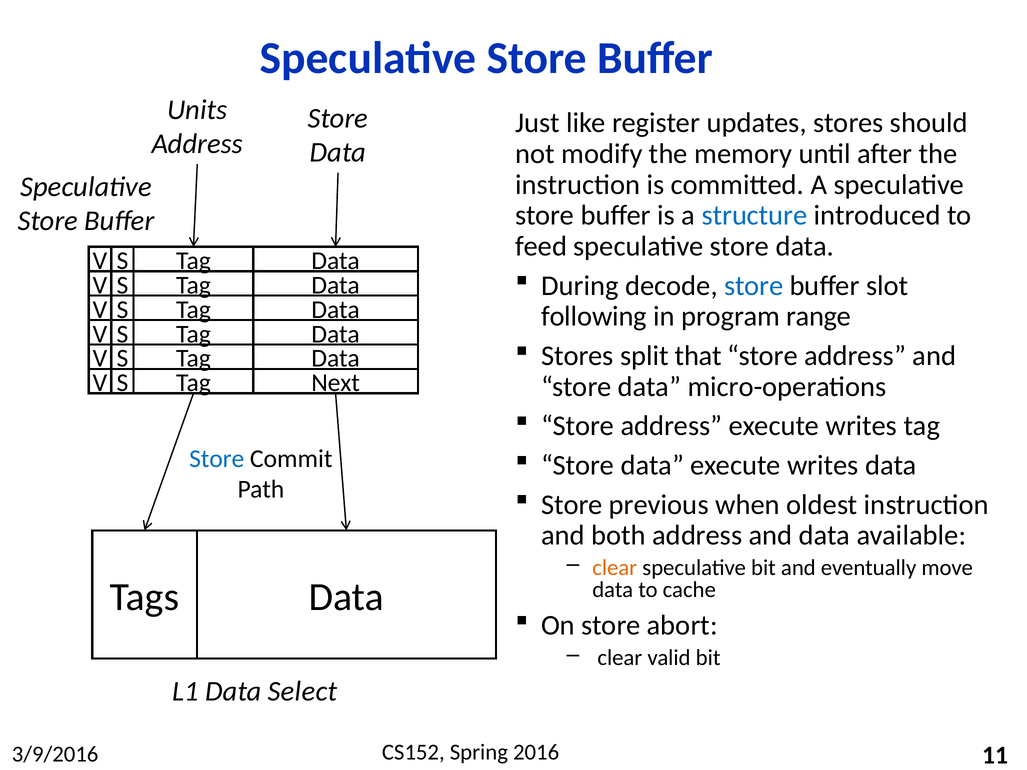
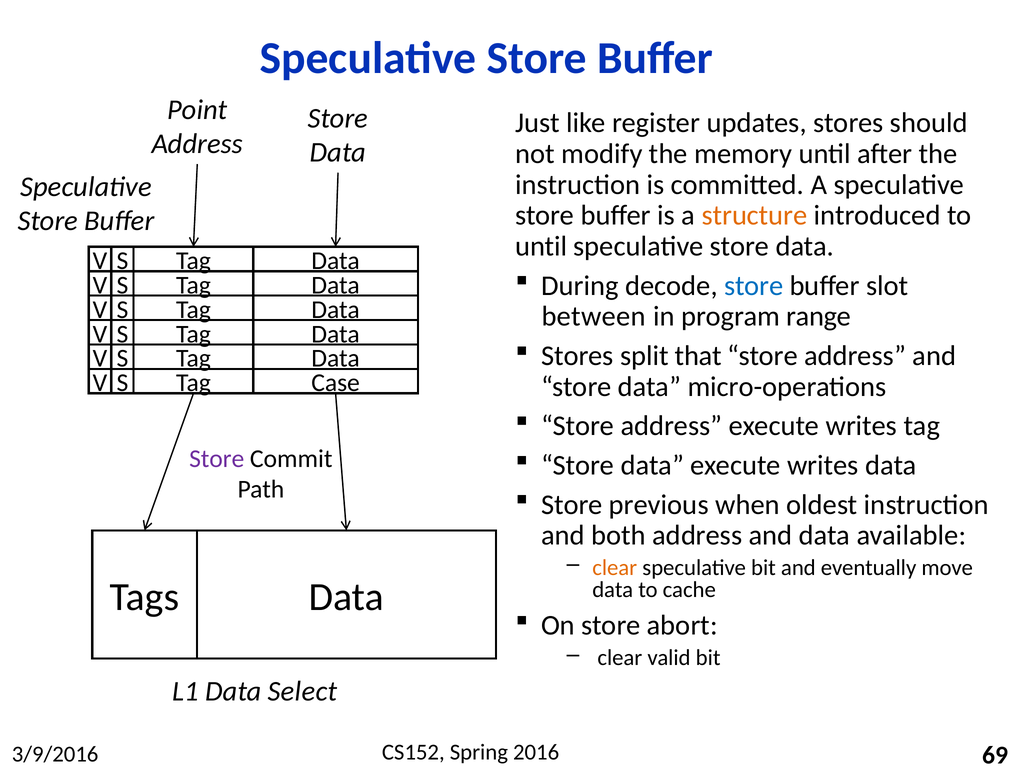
Units: Units -> Point
structure colour: blue -> orange
feed at (541, 246): feed -> until
following: following -> between
Next: Next -> Case
Store at (217, 459) colour: blue -> purple
11: 11 -> 69
